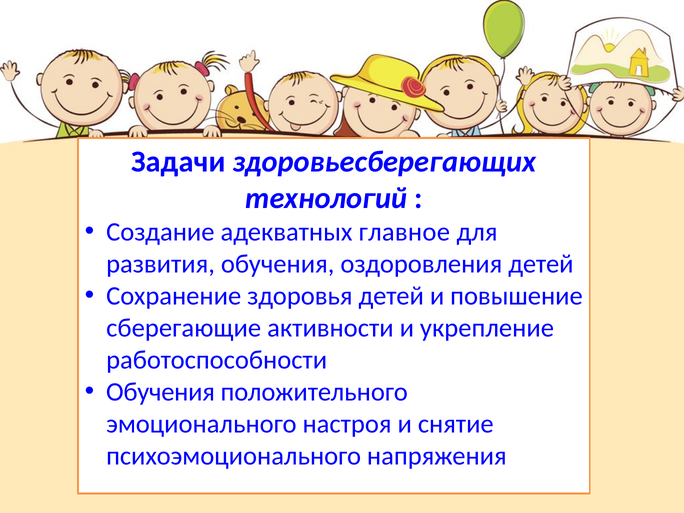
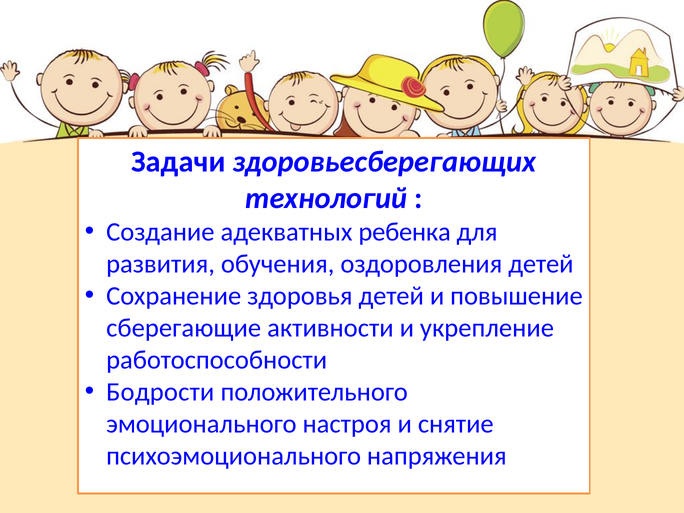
главное: главное -> ребенка
Обучения at (160, 392): Обучения -> Бодрости
